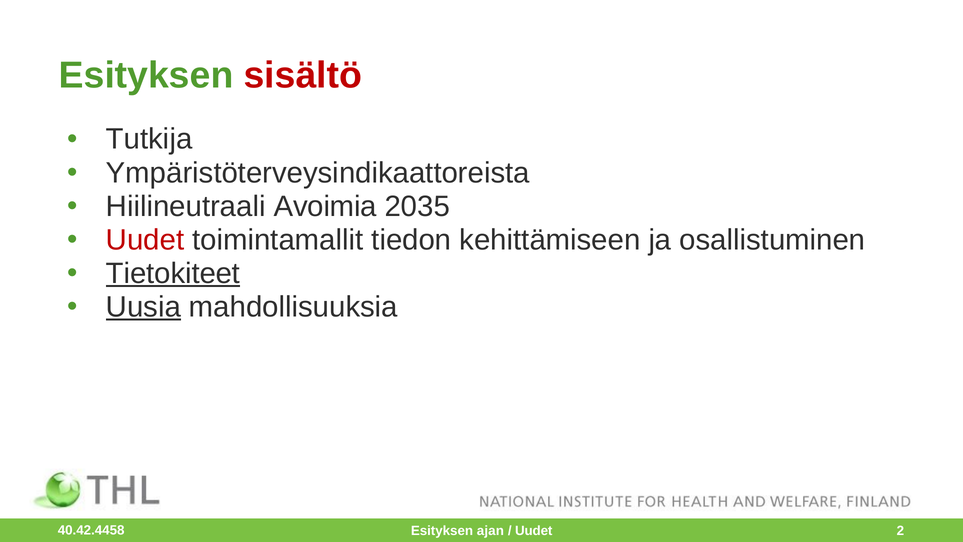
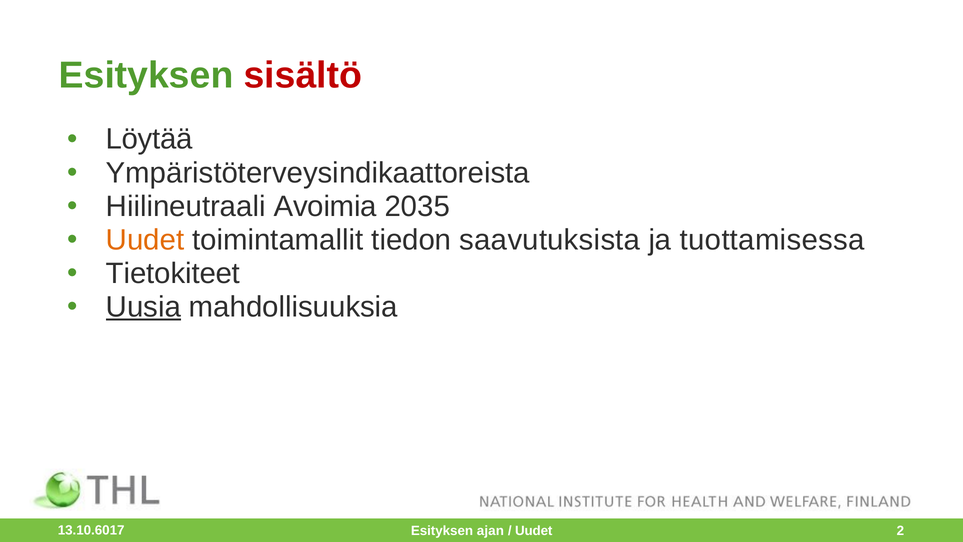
Tutkija: Tutkija -> Löytää
Uudet at (145, 240) colour: red -> orange
kehittämiseen: kehittämiseen -> saavutuksista
osallistuminen: osallistuminen -> tuottamisessa
Tietokiteet underline: present -> none
40.42.4458: 40.42.4458 -> 13.10.6017
